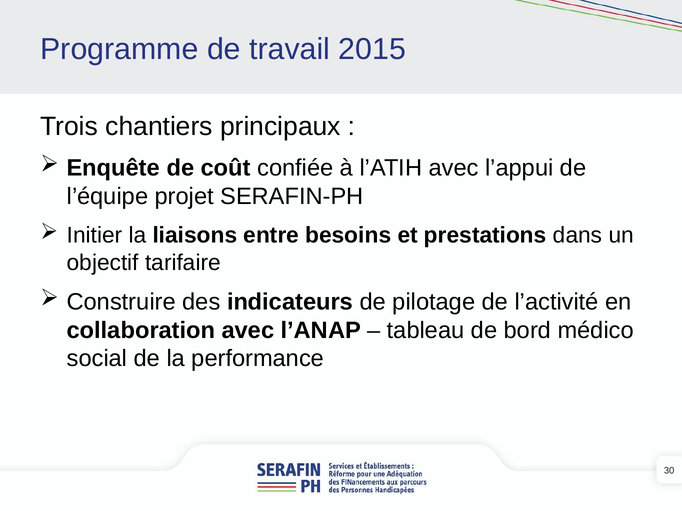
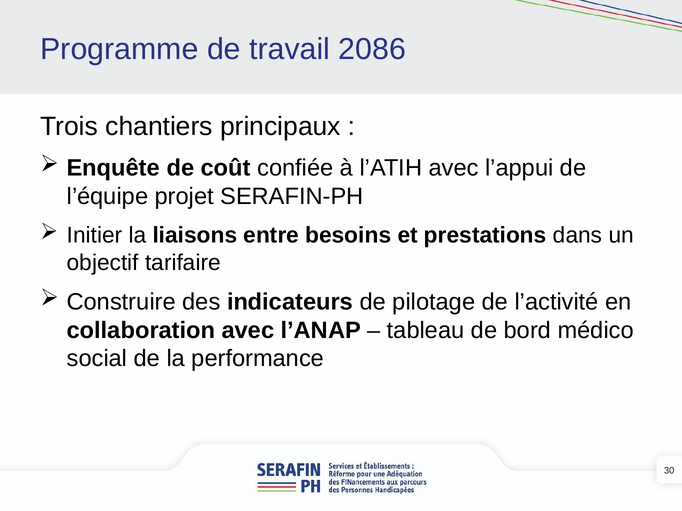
2015: 2015 -> 2086
